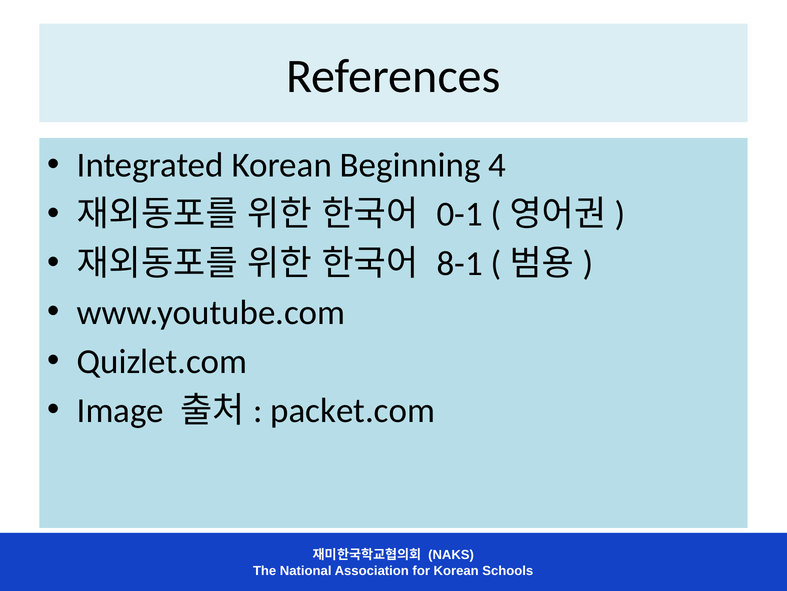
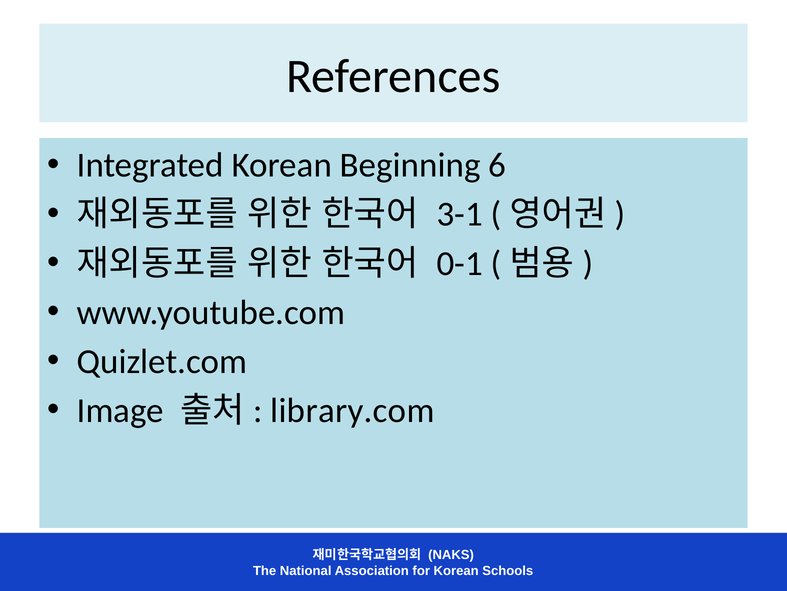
4: 4 -> 6
0-1: 0-1 -> 3-1
8-1: 8-1 -> 0-1
packet.com: packet.com -> library.com
